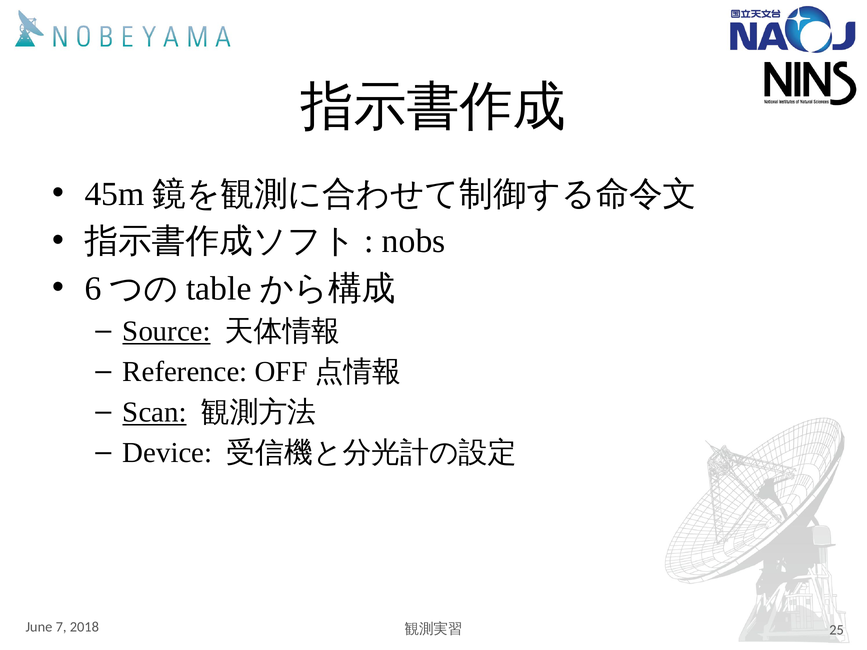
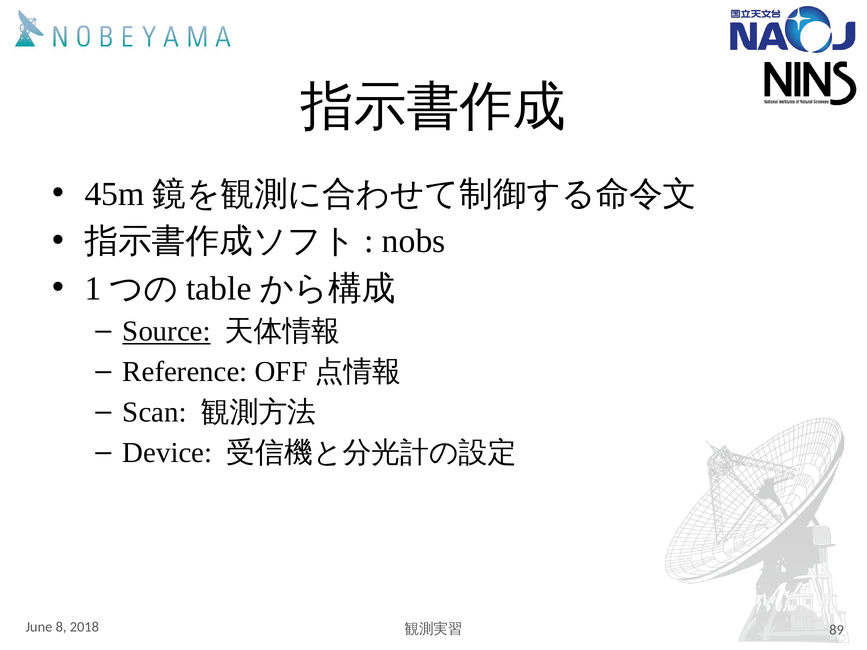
6: 6 -> 1
Scan underline: present -> none
7: 7 -> 8
25: 25 -> 89
